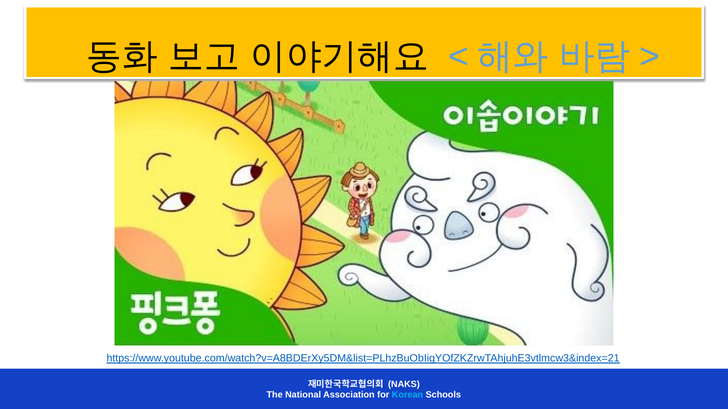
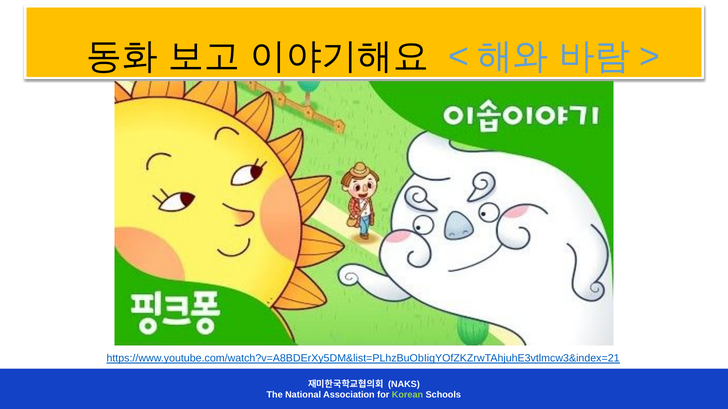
Korean colour: light blue -> light green
